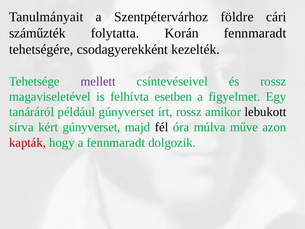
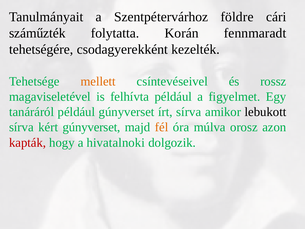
mellett colour: purple -> orange
felhívta esetben: esetben -> például
írt rossz: rossz -> sírva
fél colour: black -> orange
műve: műve -> orosz
a fennmaradt: fennmaradt -> hivatalnoki
